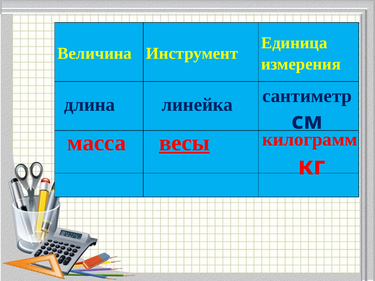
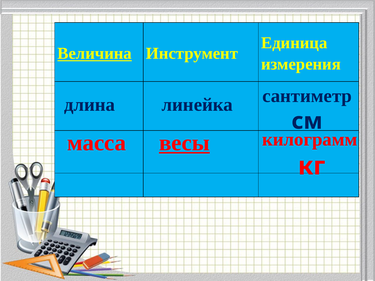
Величина underline: none -> present
